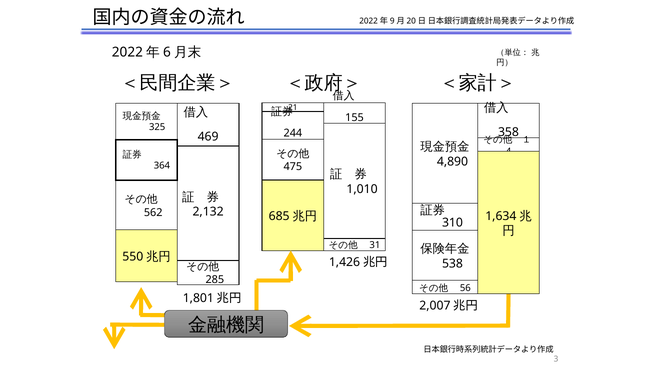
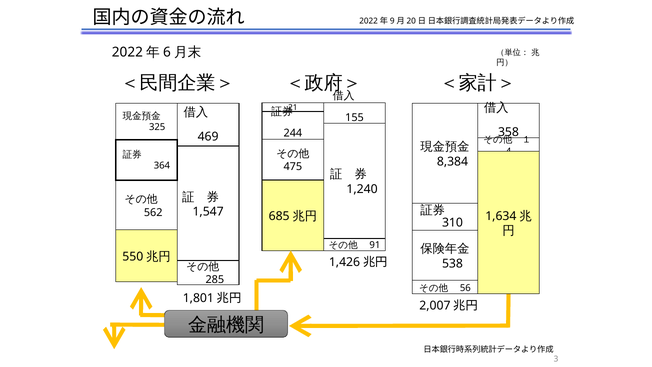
4,890: 4,890 -> 8,384
1,010: 1,010 -> 1,240
2,132: 2,132 -> 1,547
31: 31 -> 91
